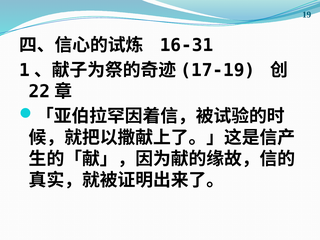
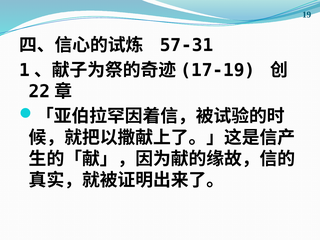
16-31: 16-31 -> 57-31
